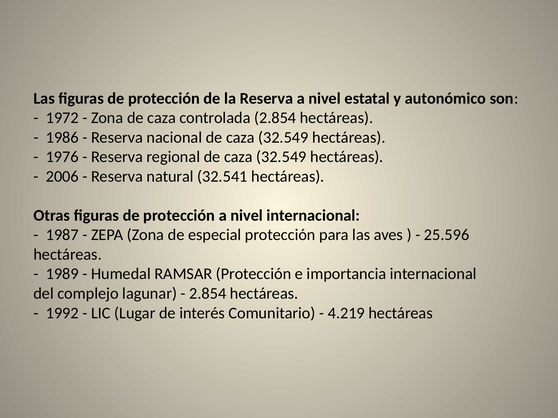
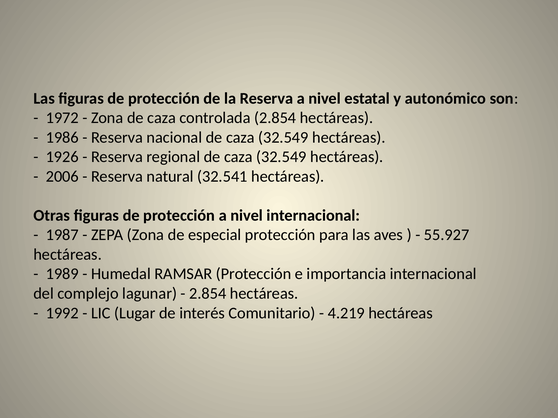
1976: 1976 -> 1926
25.596: 25.596 -> 55.927
